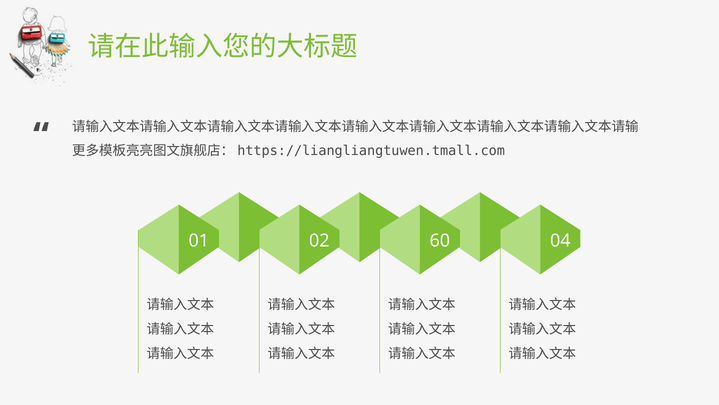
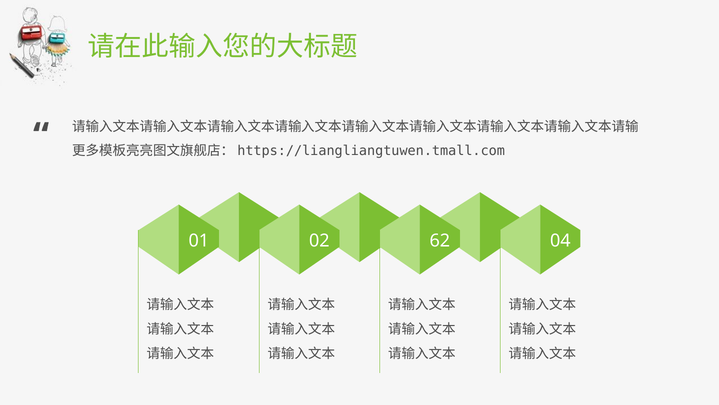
60: 60 -> 62
